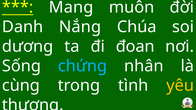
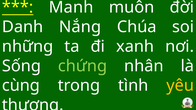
Mang: Mang -> Manh
dương: dương -> những
đoan: đoan -> xanh
chứng colour: light blue -> light green
